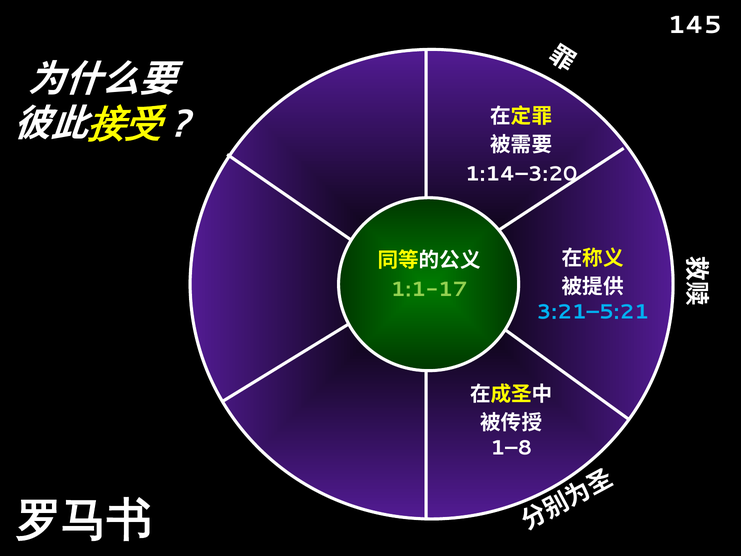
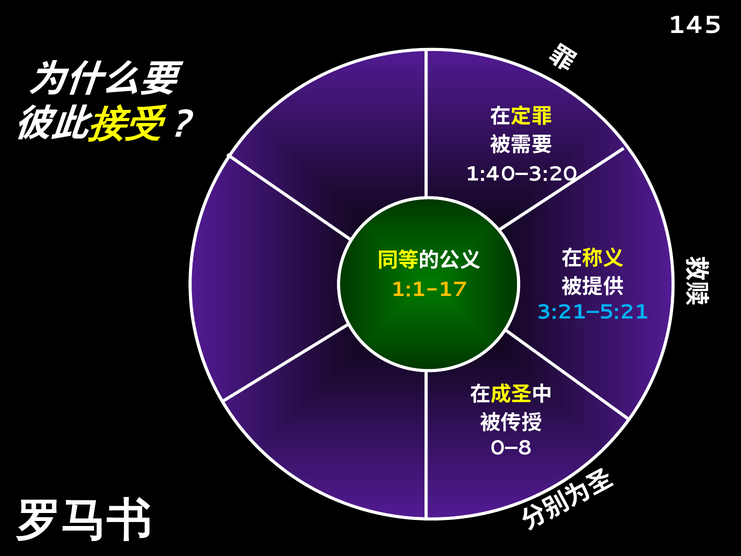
1:14–3:20: 1:14–3:20 -> 1:40–3:20
1:1-17 colour: light green -> yellow
1–8: 1–8 -> 0–8
